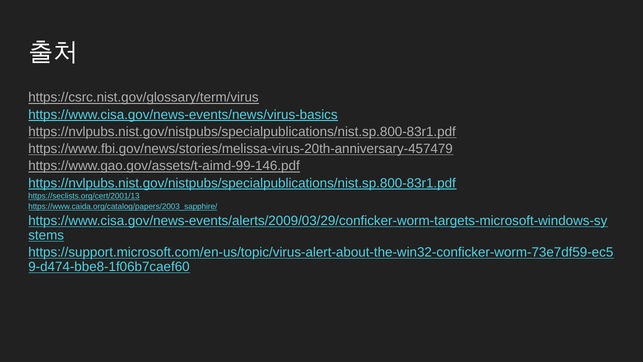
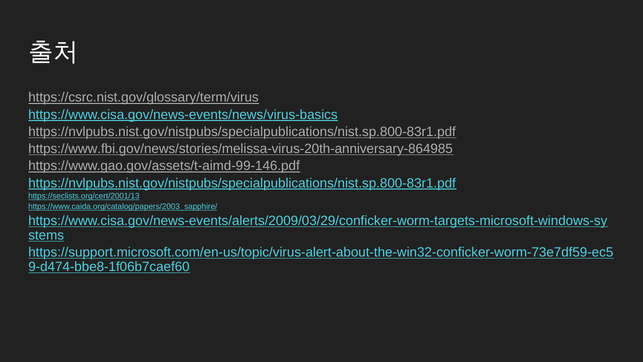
https://www.fbi.gov/news/stories/melissa-virus-20th-anniversary-457479: https://www.fbi.gov/news/stories/melissa-virus-20th-anniversary-457479 -> https://www.fbi.gov/news/stories/melissa-virus-20th-anniversary-864985
